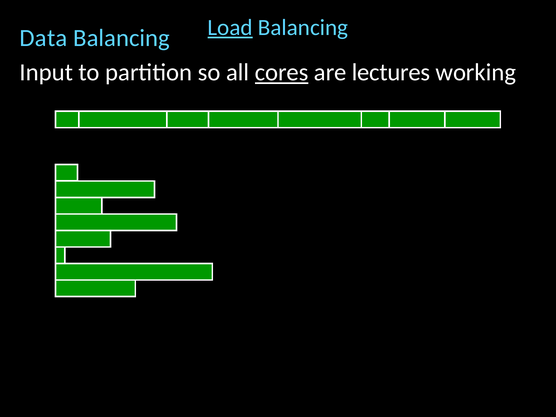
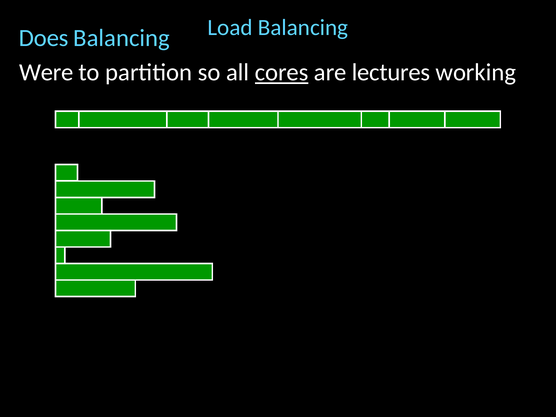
Load underline: present -> none
Data: Data -> Does
Input: Input -> Were
